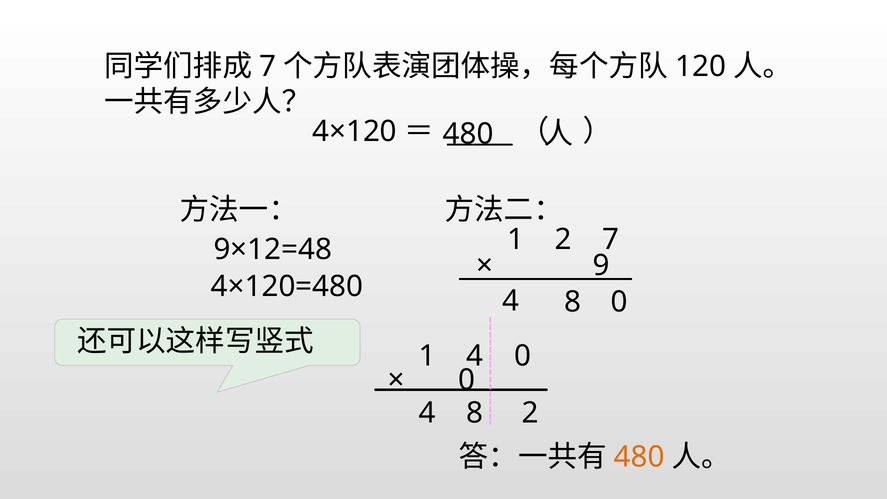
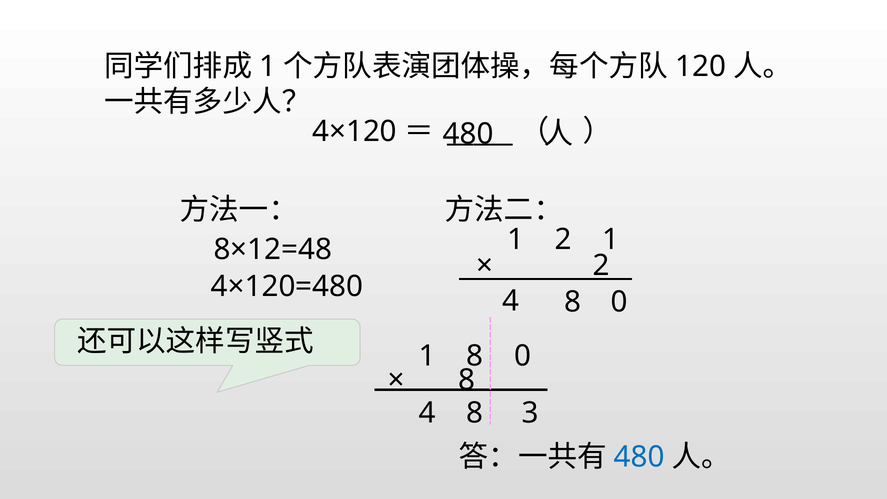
7 at (268, 67): 7 -> 1
2 7: 7 -> 1
9×12=48: 9×12=48 -> 8×12=48
9 at (601, 266): 9 -> 2
1 4: 4 -> 8
0 at (467, 380): 0 -> 8
4 2: 2 -> 3
480 at (639, 457) colour: orange -> blue
